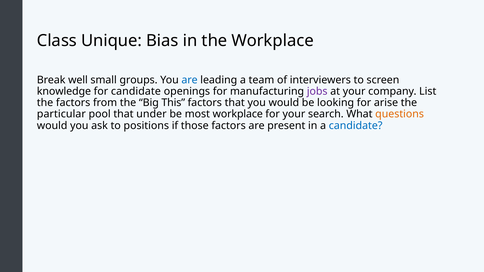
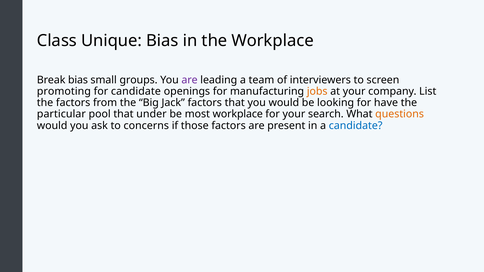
Break well: well -> bias
are at (190, 80) colour: blue -> purple
knowledge: knowledge -> promoting
jobs colour: purple -> orange
This: This -> Jack
arise: arise -> have
positions: positions -> concerns
